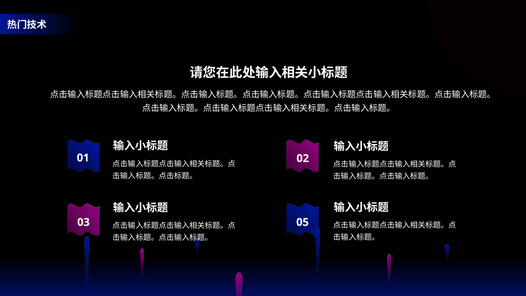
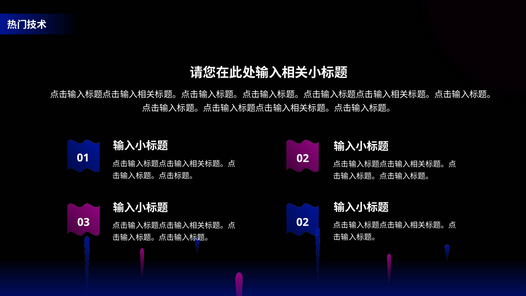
03 05: 05 -> 02
